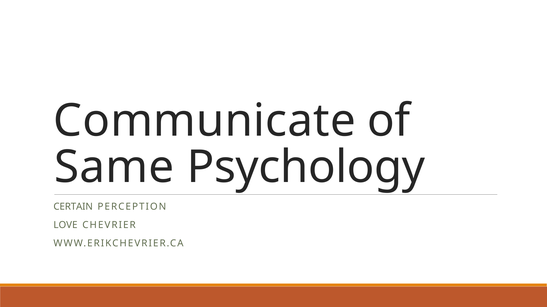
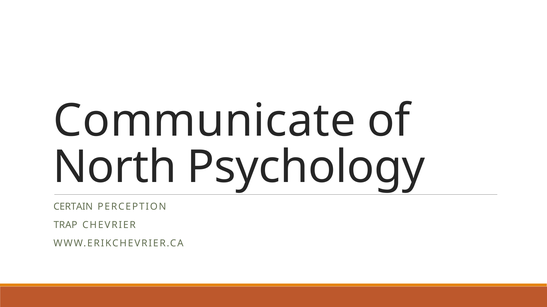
Same: Same -> North
LOVE: LOVE -> TRAP
